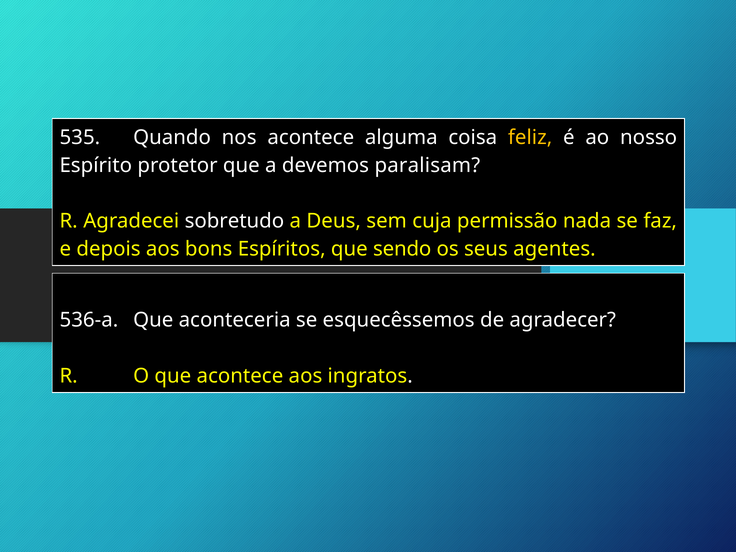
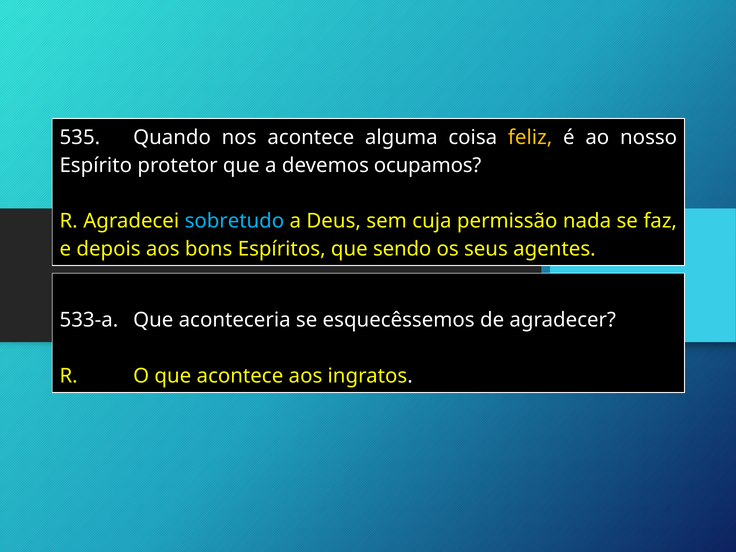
paralisam: paralisam -> ocupamos
sobretudo colour: white -> light blue
536-a: 536-a -> 533-a
